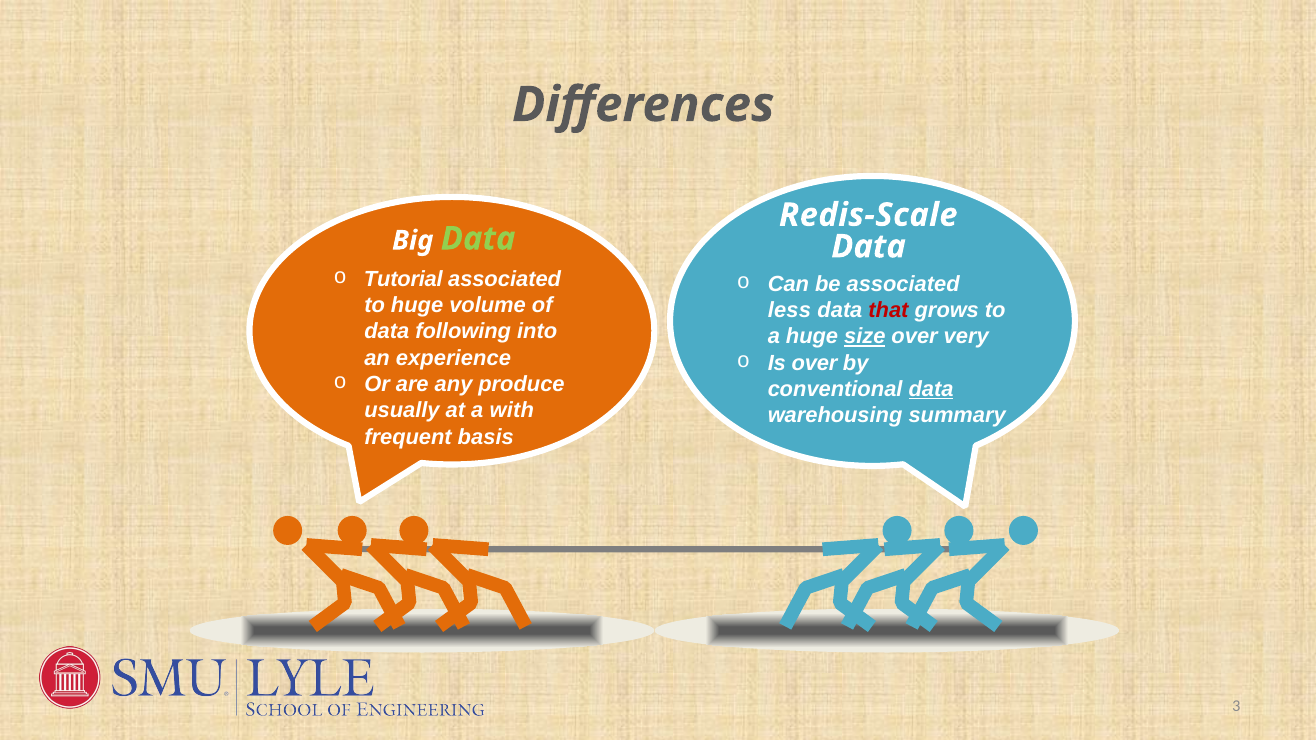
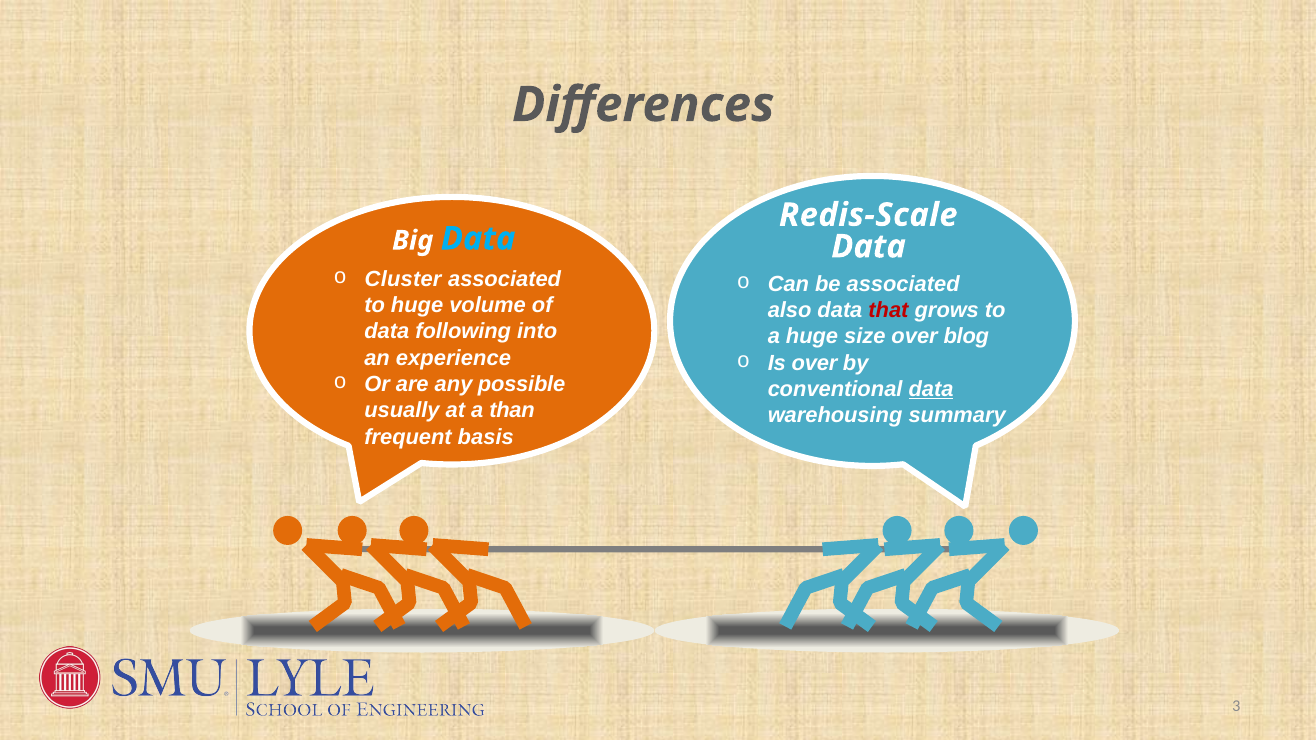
Data at (478, 239) colour: light green -> light blue
Tutorial: Tutorial -> Cluster
less: less -> also
size underline: present -> none
very: very -> blog
produce: produce -> possible
with: with -> than
